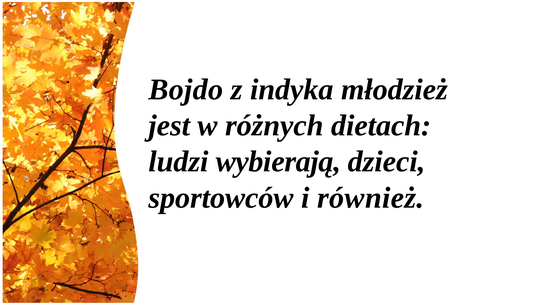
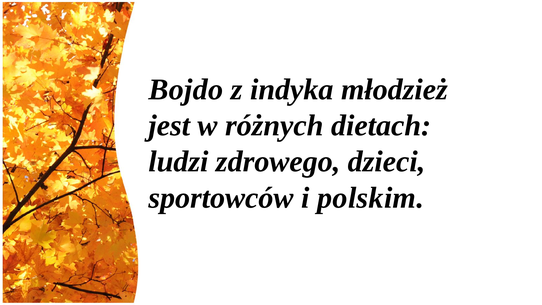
wybierają: wybierają -> zdrowego
również: również -> polskim
